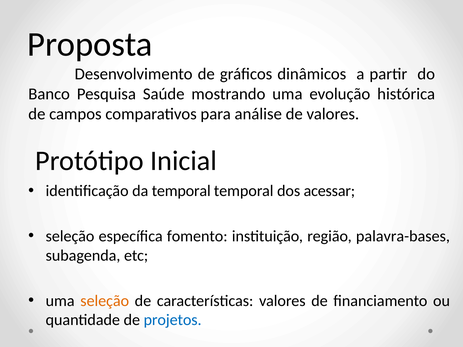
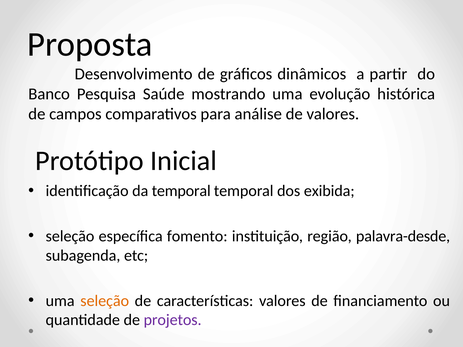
acessar: acessar -> exibida
palavra-bases: palavra-bases -> palavra-desde
projetos colour: blue -> purple
